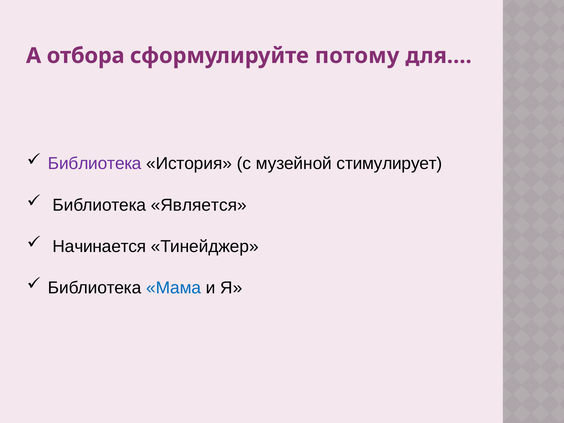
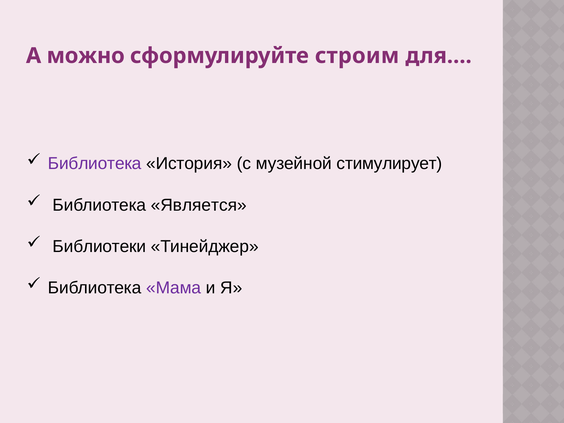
отбора: отбора -> можно
потому: потому -> строим
Начинается: Начинается -> Библиотеки
Мама colour: blue -> purple
